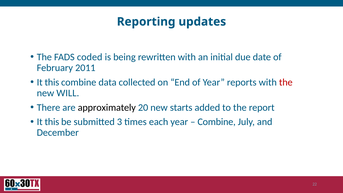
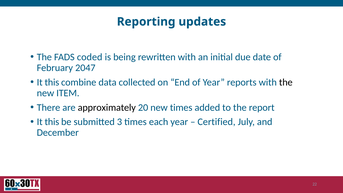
2011: 2011 -> 2047
the at (286, 82) colour: red -> black
WILL: WILL -> ITEM
new starts: starts -> times
Combine at (217, 122): Combine -> Certified
